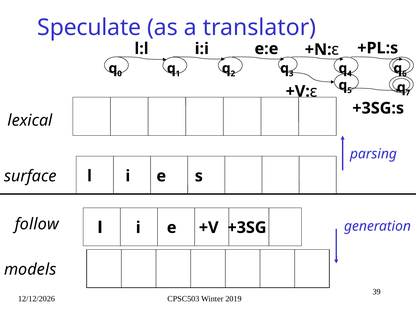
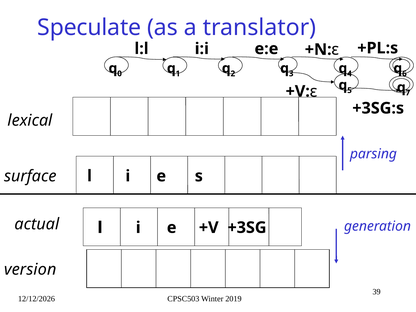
follow: follow -> actual
models: models -> version
